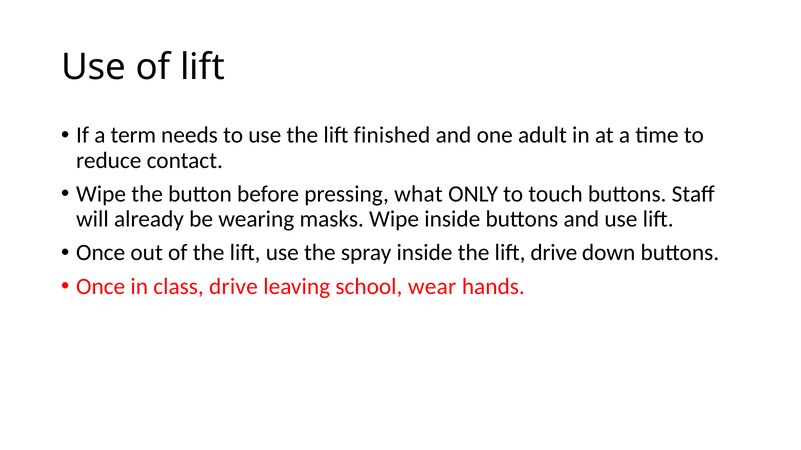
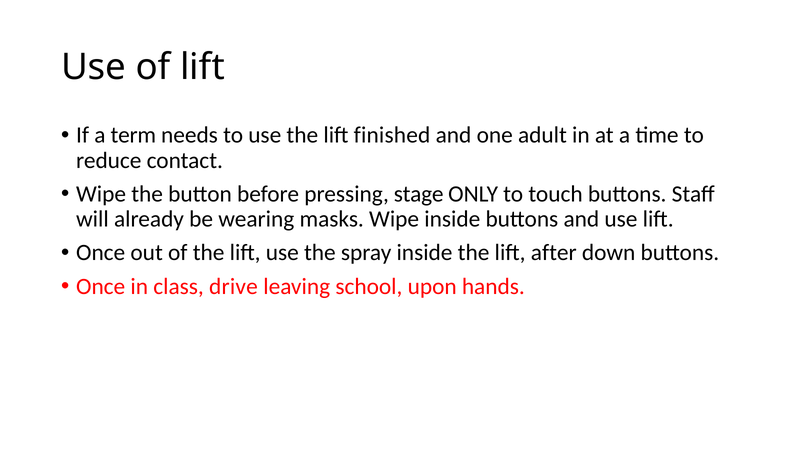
what: what -> stage
lift drive: drive -> after
wear: wear -> upon
